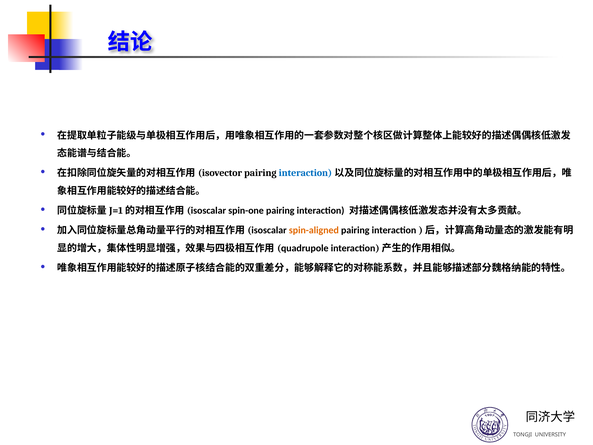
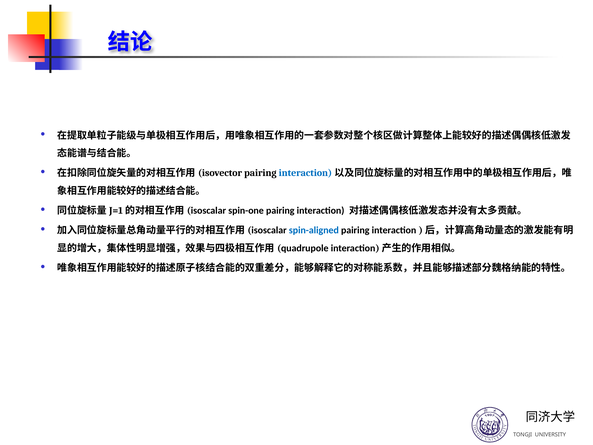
spin-aligned colour: orange -> blue
